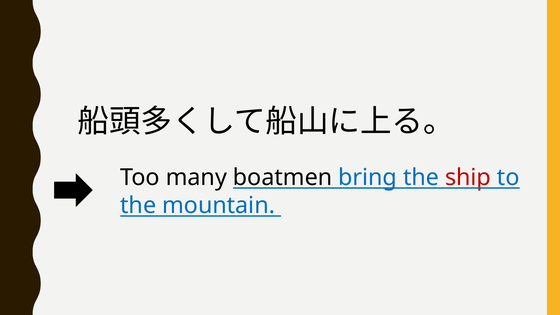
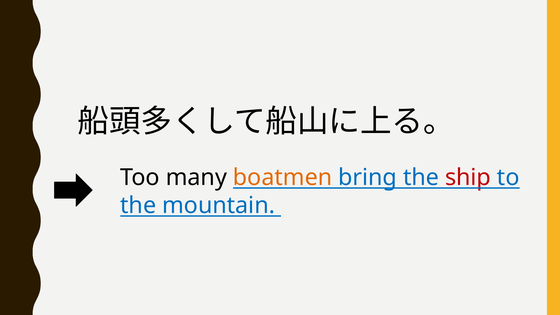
boatmen colour: black -> orange
